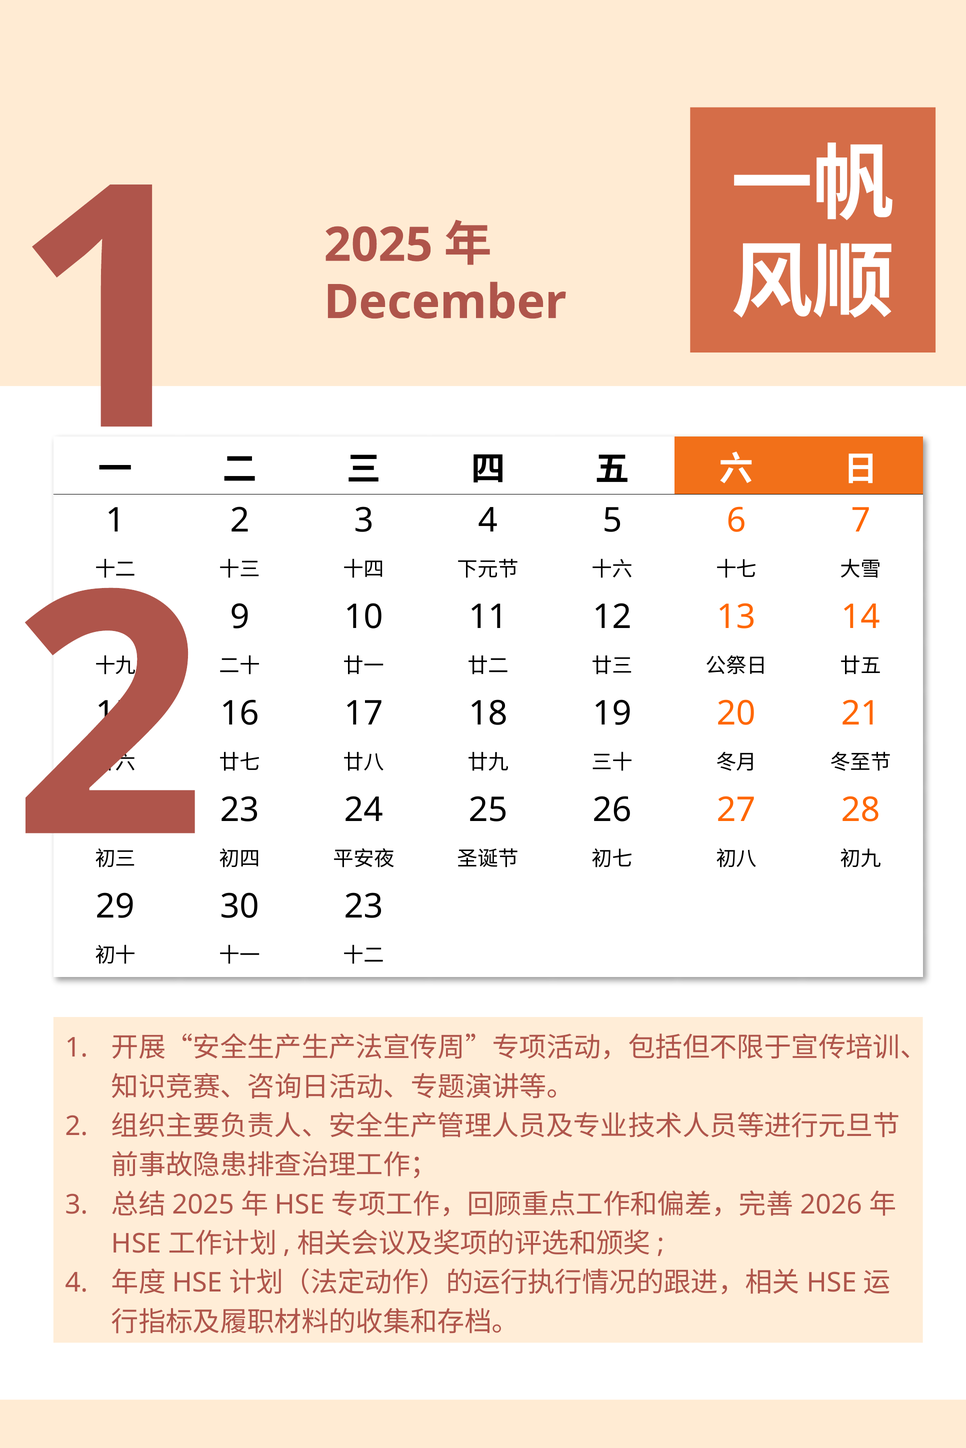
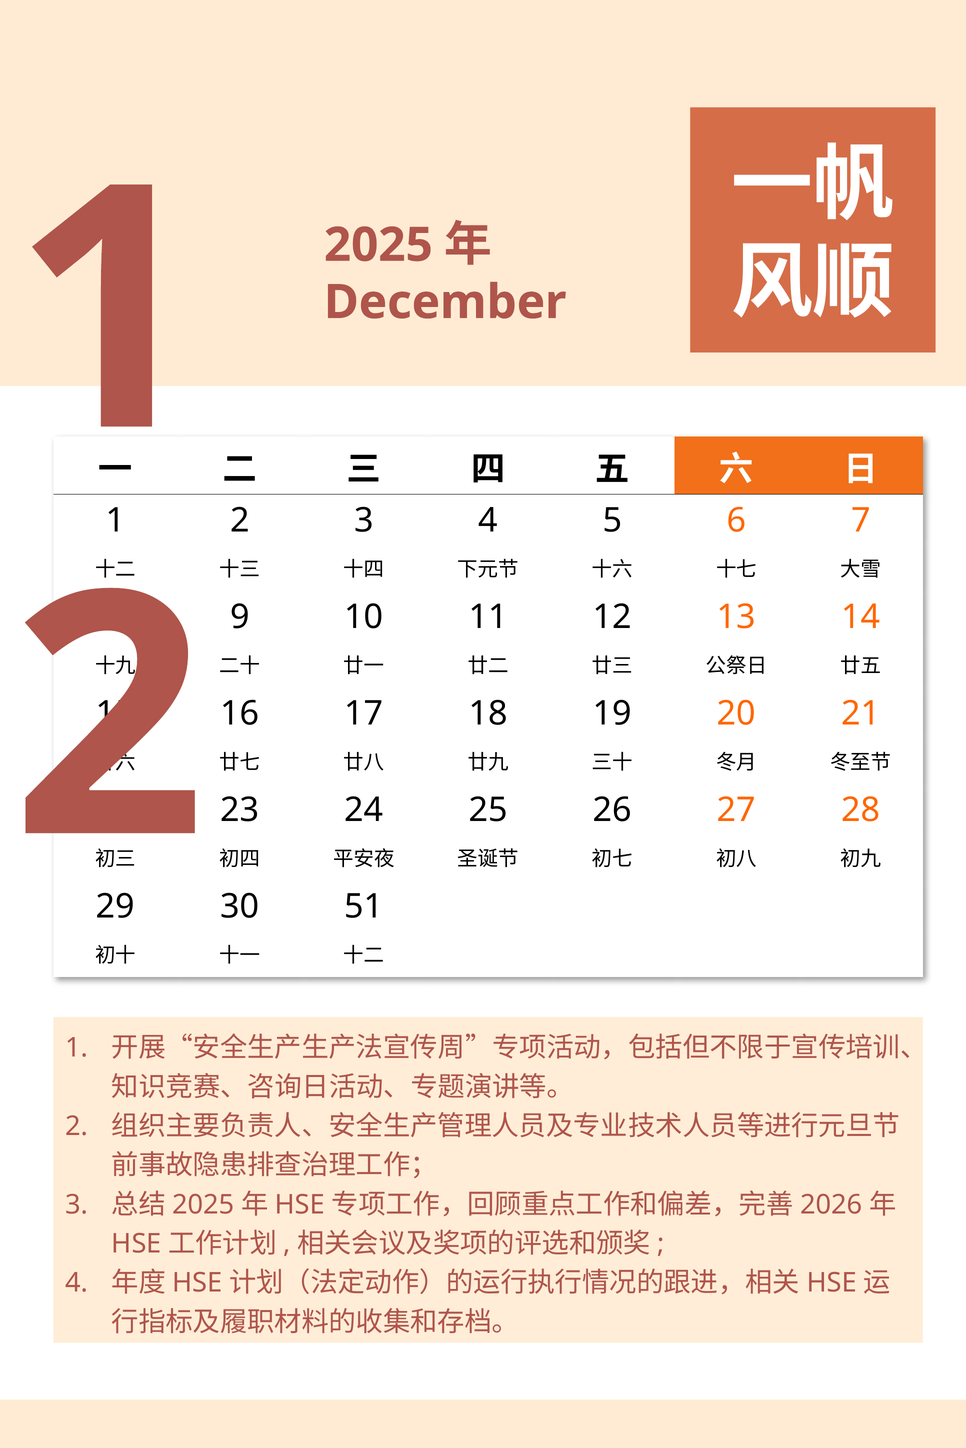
30 23: 23 -> 51
